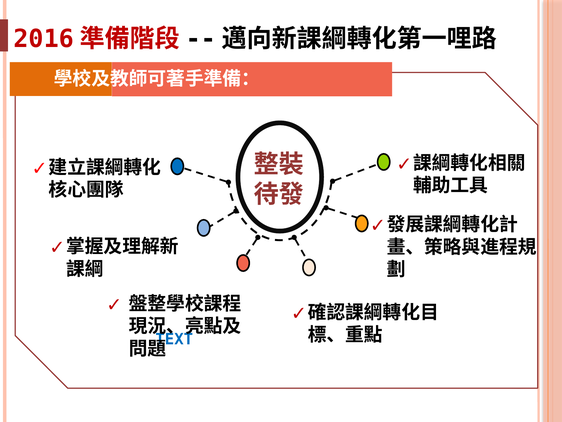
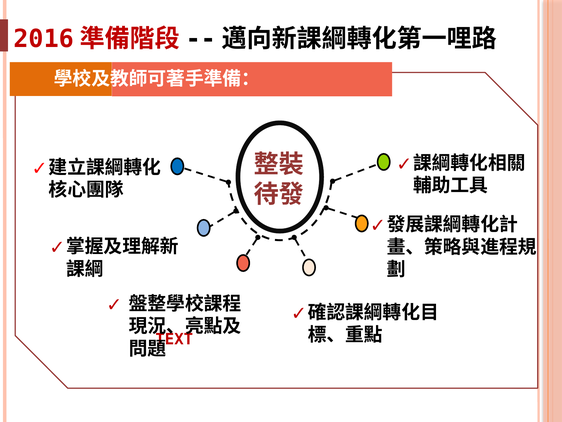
TEXT colour: blue -> red
